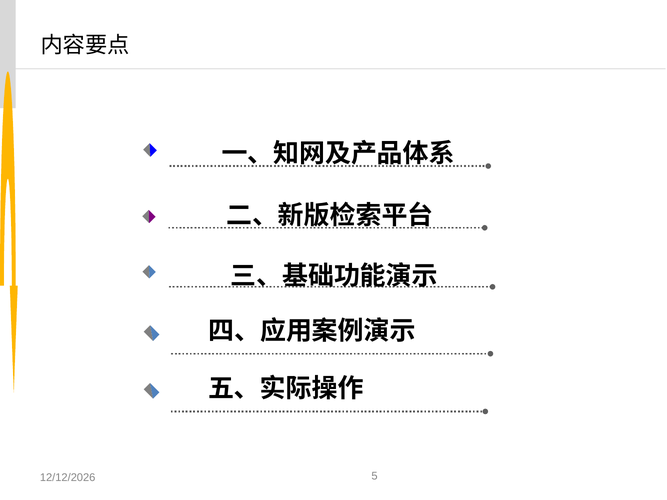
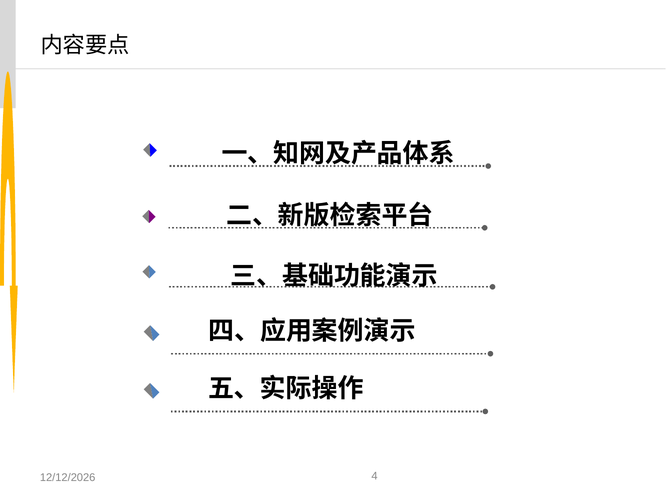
5: 5 -> 4
